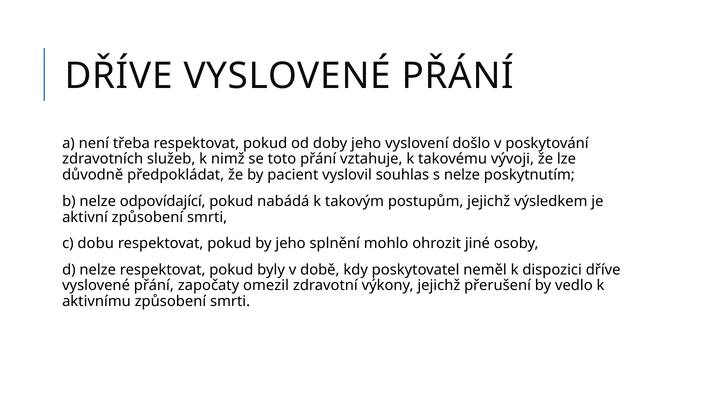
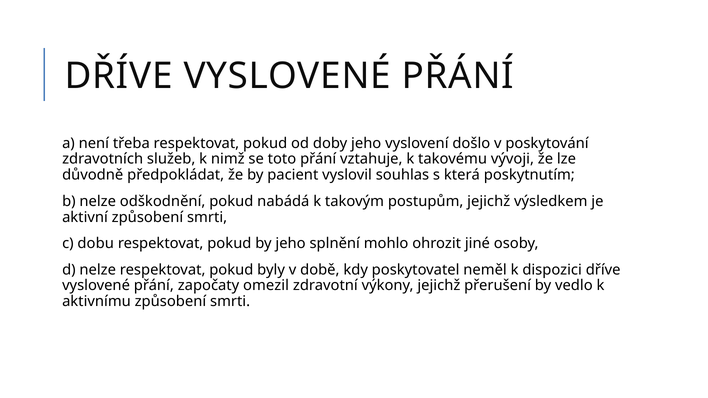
s nelze: nelze -> která
odpovídající: odpovídající -> odškodnění
